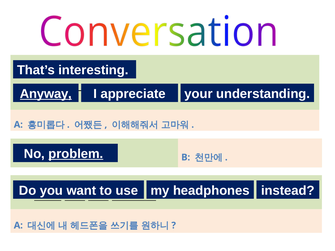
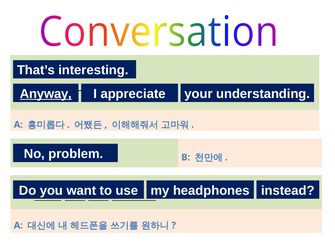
problem underline: present -> none
